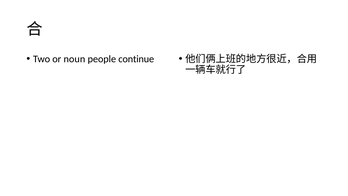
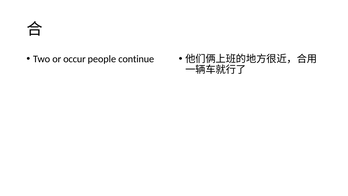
noun: noun -> occur
